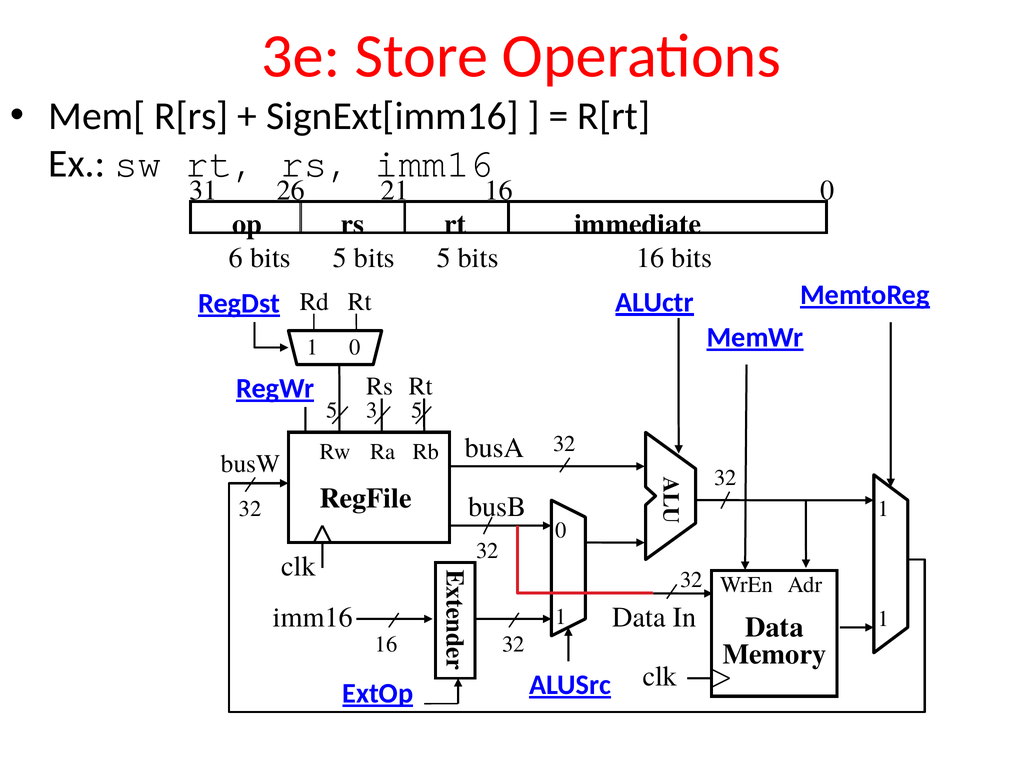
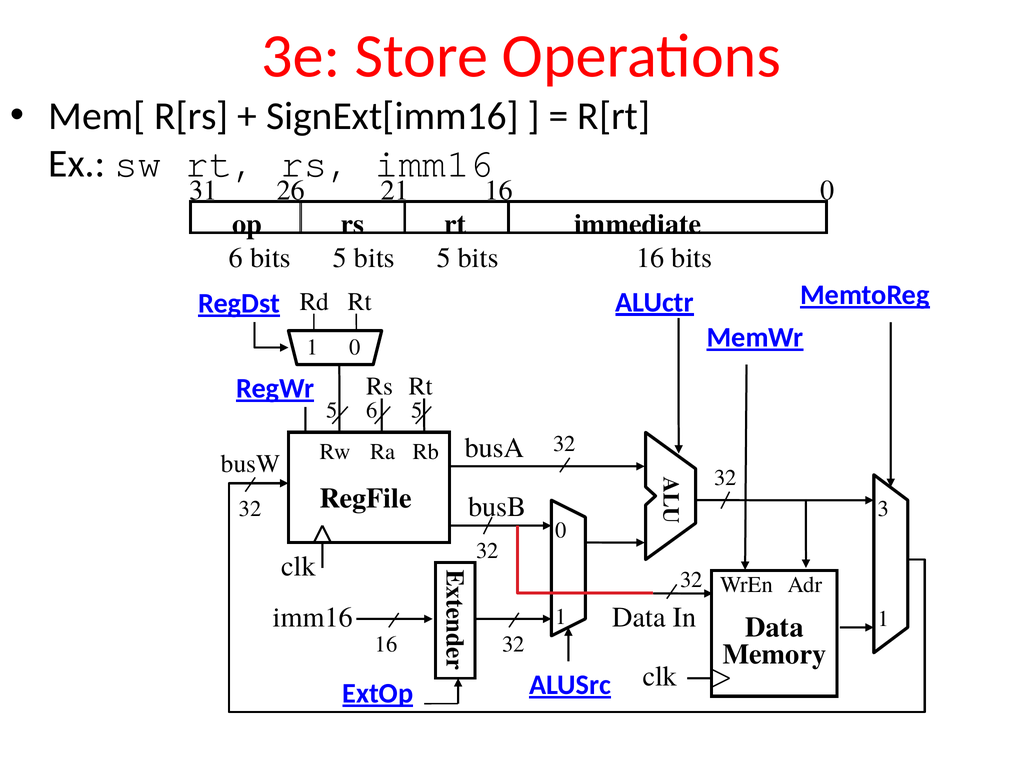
5 3: 3 -> 6
1 at (883, 509): 1 -> 3
